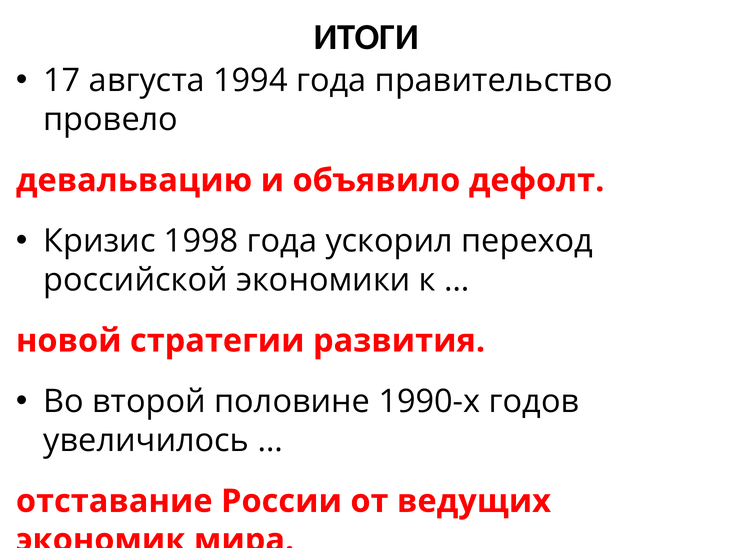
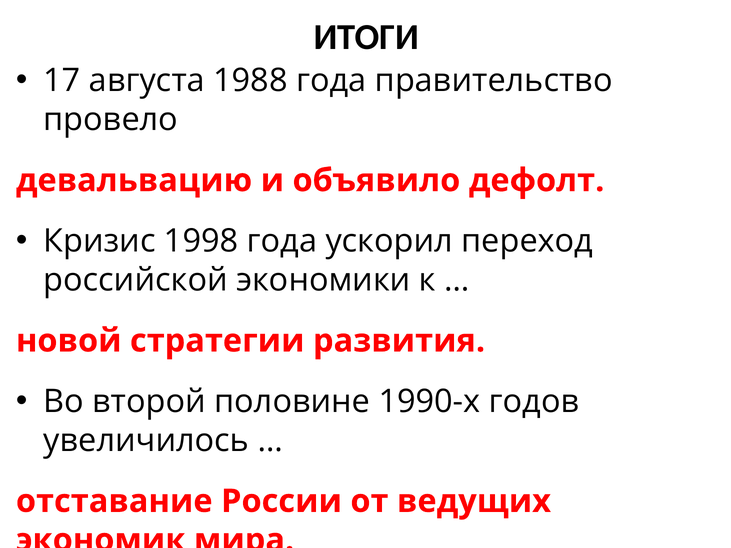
1994: 1994 -> 1988
